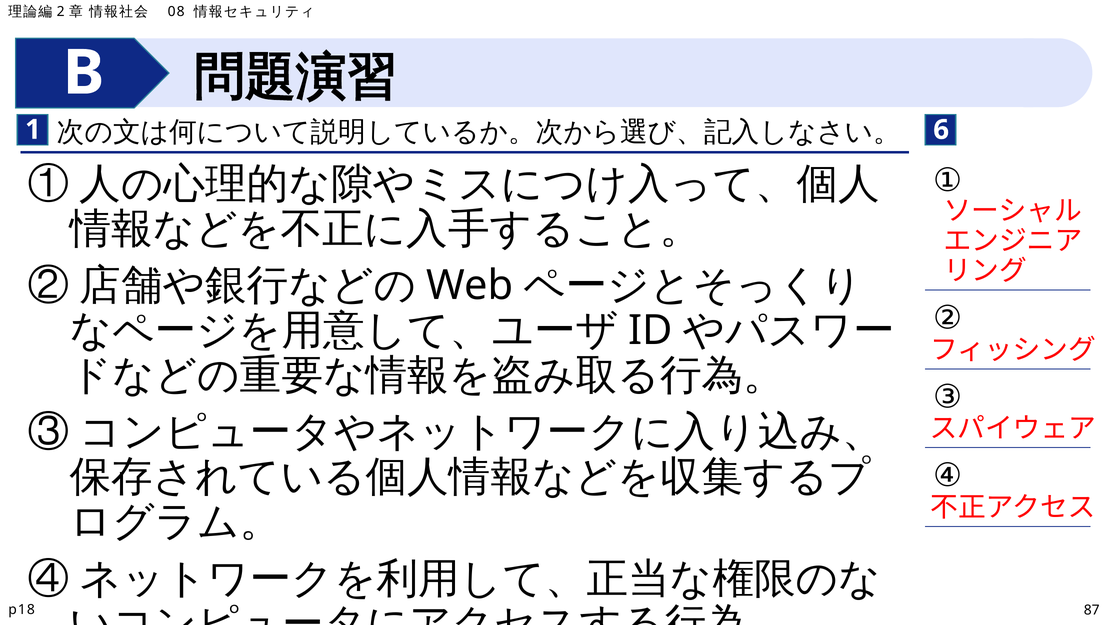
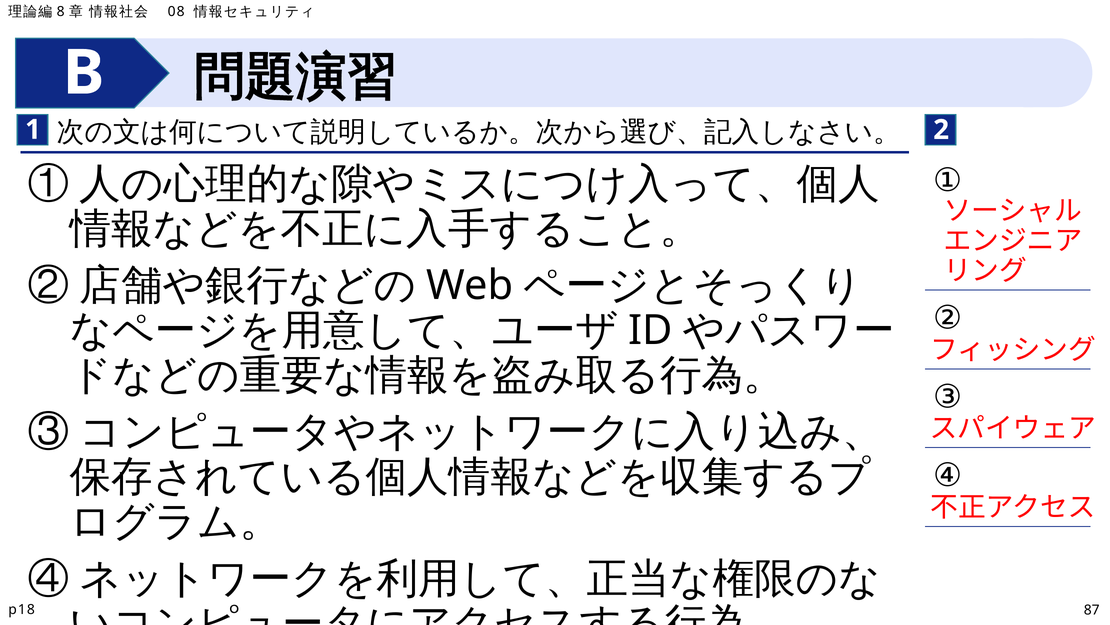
2: 2 -> 8
6: 6 -> 2
